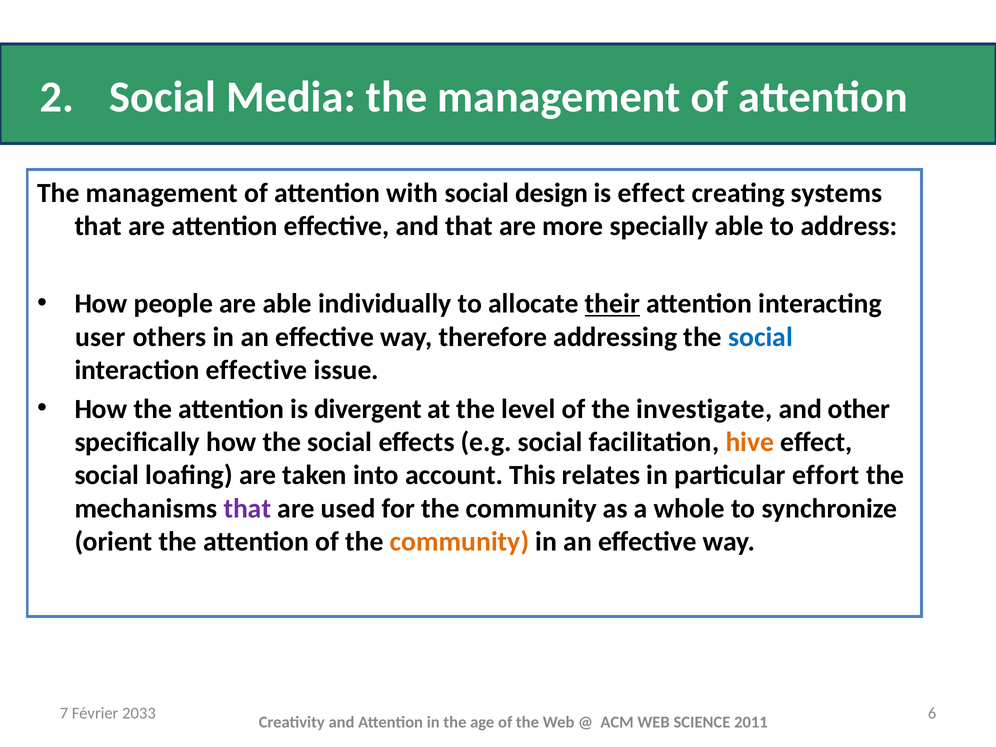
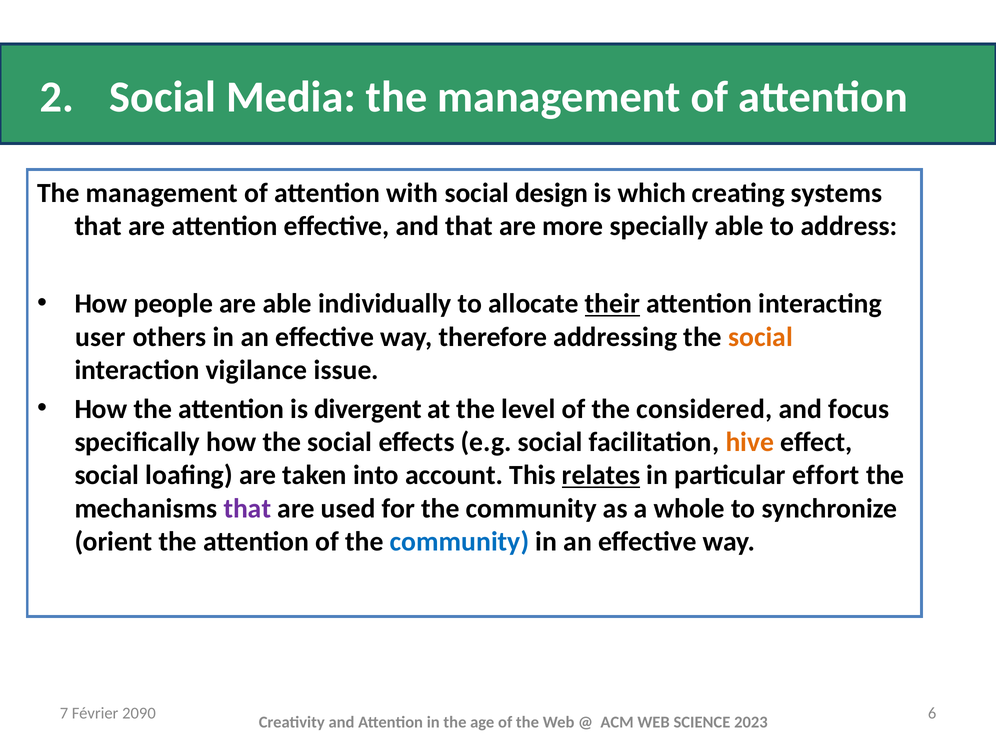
is effect: effect -> which
social at (760, 337) colour: blue -> orange
interaction effective: effective -> vigilance
investigate: investigate -> considered
other: other -> focus
relates underline: none -> present
community at (459, 542) colour: orange -> blue
2033: 2033 -> 2090
2011: 2011 -> 2023
